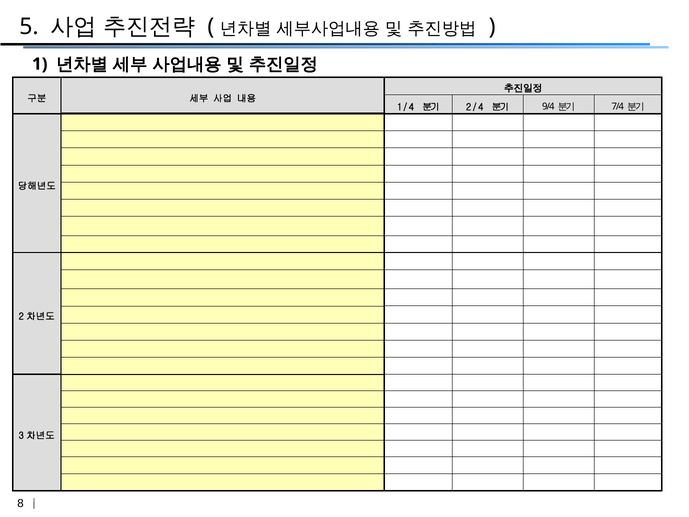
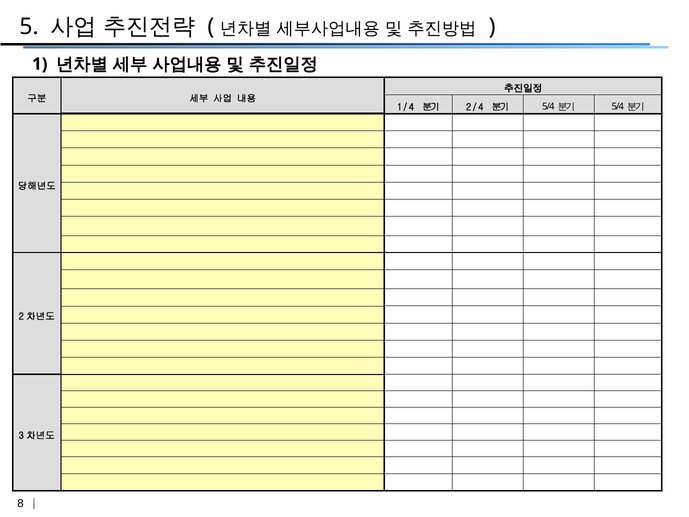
9 at (545, 107): 9 -> 5
7 at (614, 107): 7 -> 5
